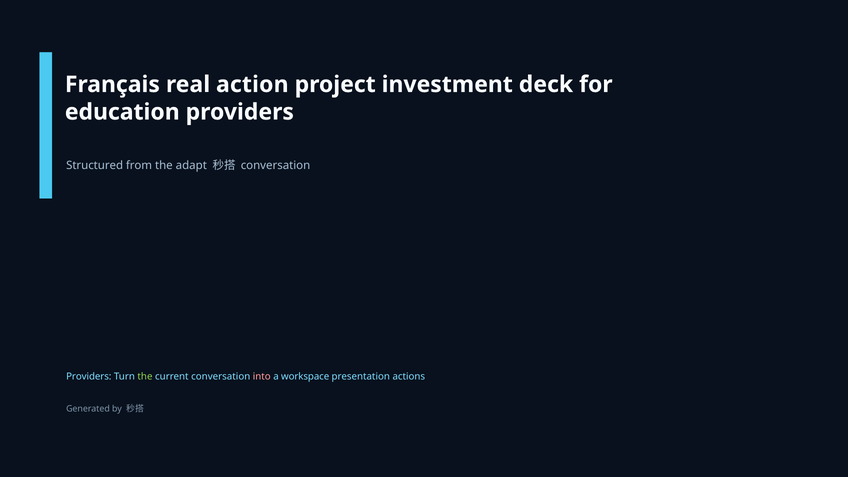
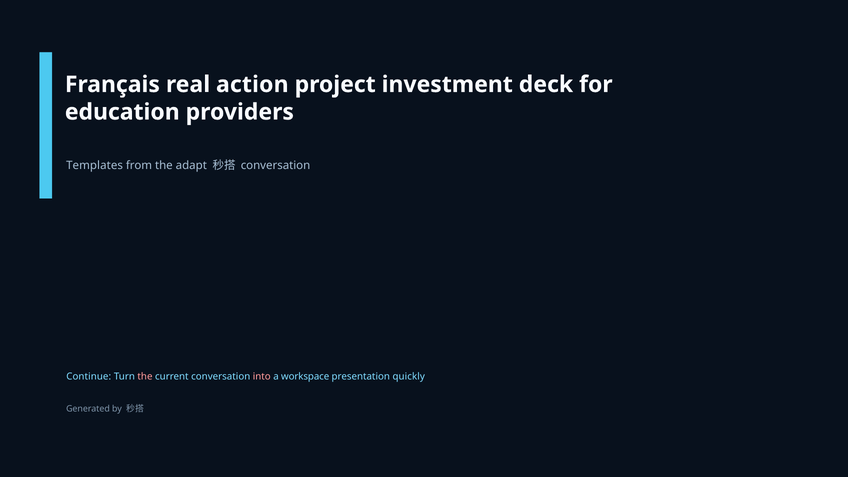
Structured: Structured -> Templates
Providers at (89, 377): Providers -> Continue
the at (145, 377) colour: light green -> pink
actions: actions -> quickly
